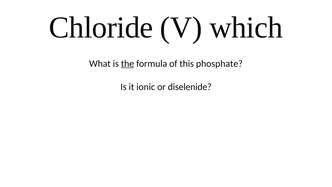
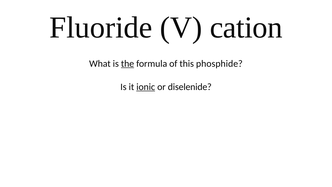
Chloride: Chloride -> Fluoride
which: which -> cation
phosphate: phosphate -> phosphide
ionic underline: none -> present
